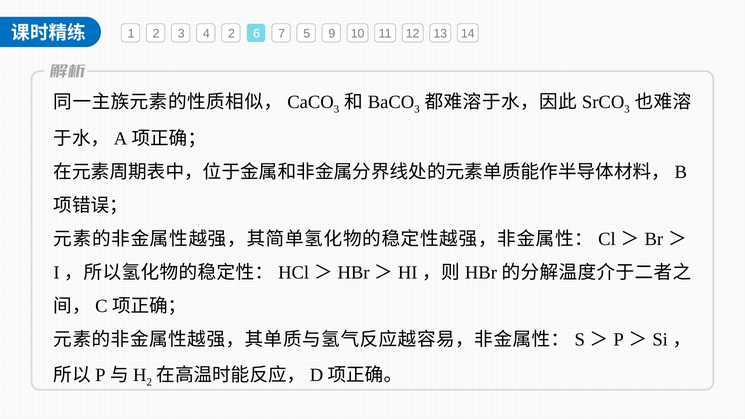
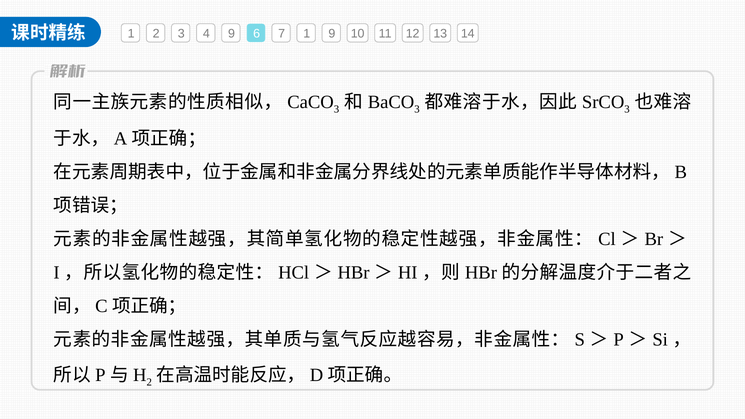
4 2: 2 -> 9
7 5: 5 -> 1
